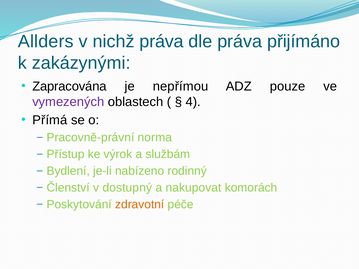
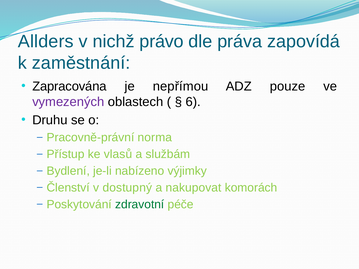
nichž práva: práva -> právo
přijímáno: přijímáno -> zapovídá
zakázynými: zakázynými -> zaměstnání
4: 4 -> 6
Přímá: Přímá -> Druhu
výrok: výrok -> vlasů
rodinný: rodinný -> výjimky
zdravotní colour: orange -> green
